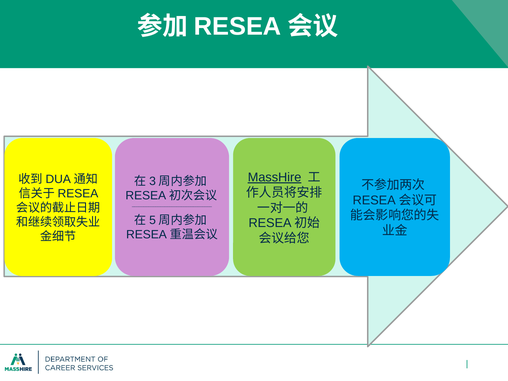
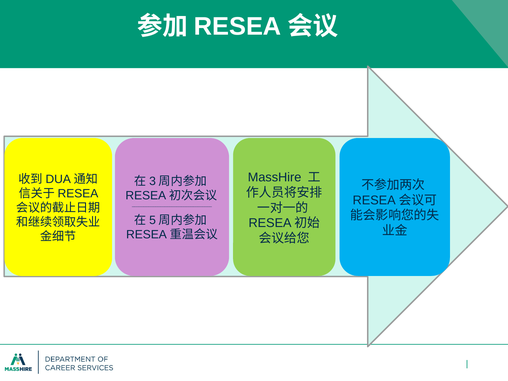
MassHire underline: present -> none
